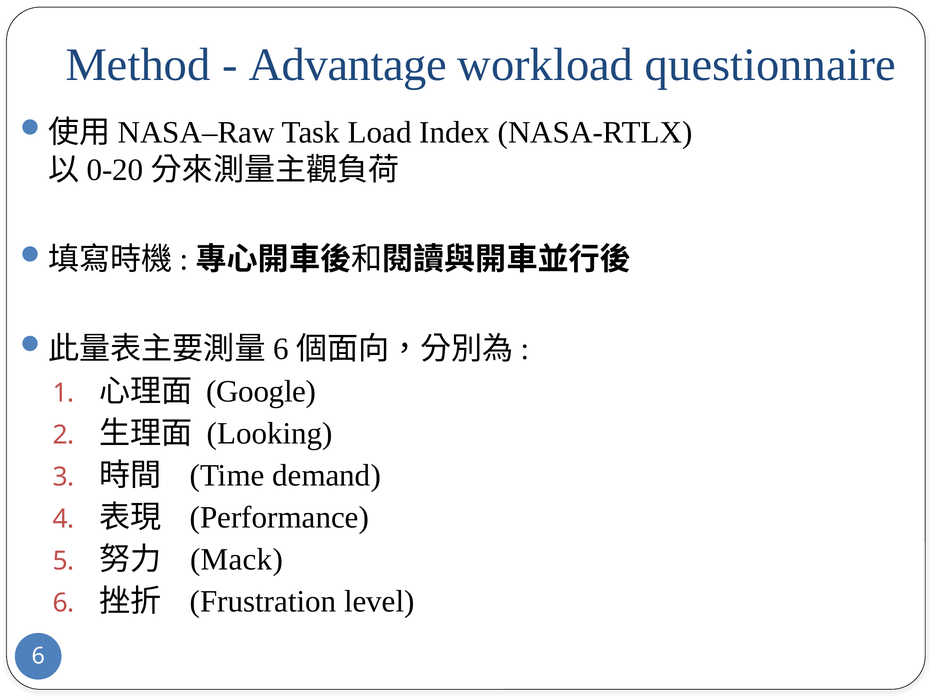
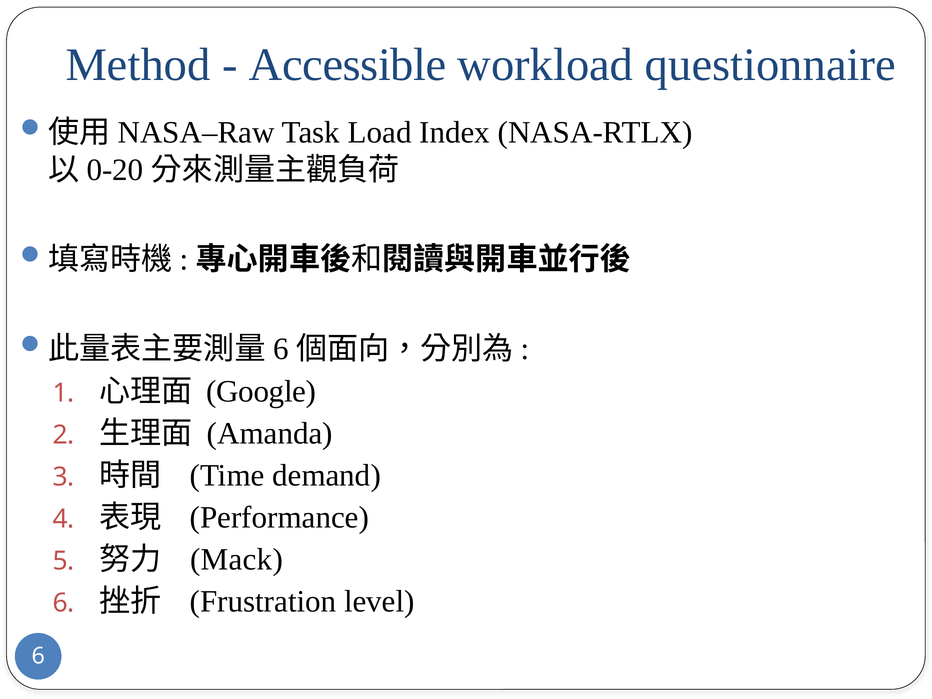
Advantage: Advantage -> Accessible
Looking: Looking -> Amanda
